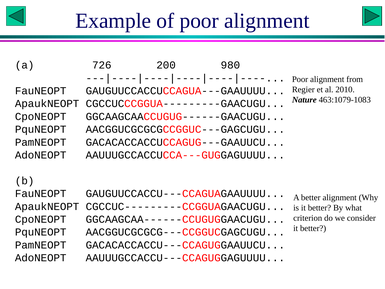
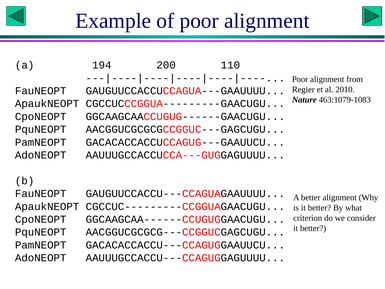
726: 726 -> 194
980: 980 -> 110
